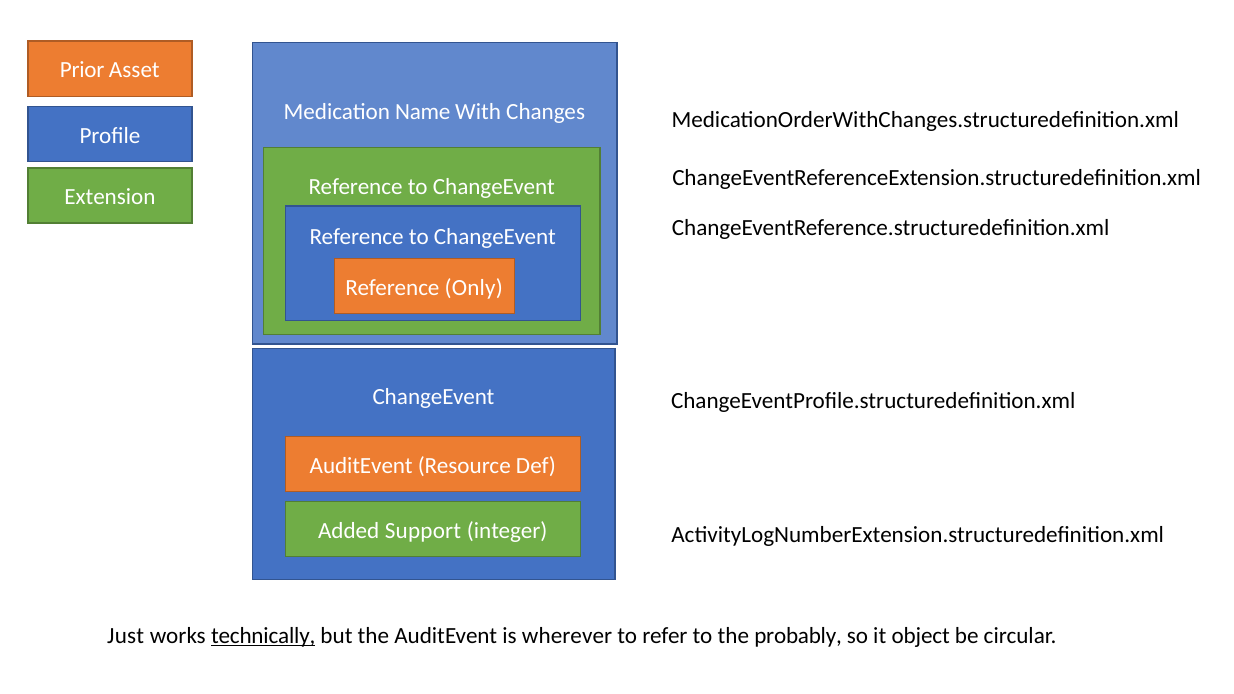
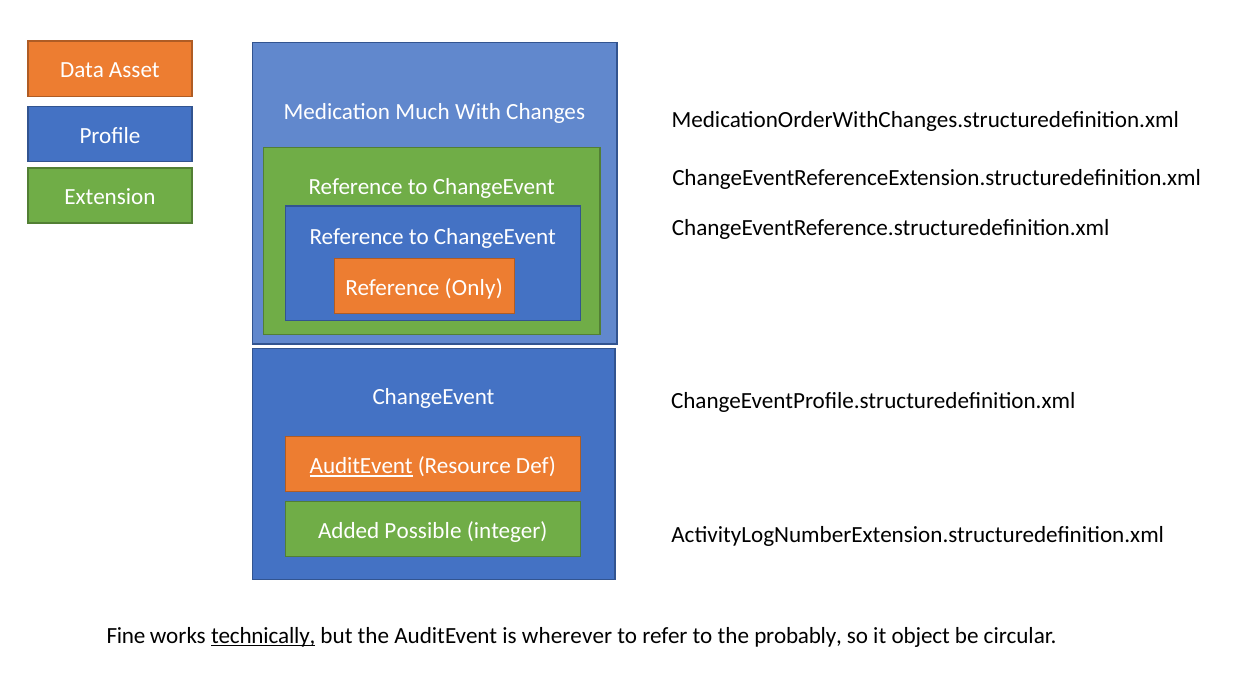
Prior: Prior -> Data
Name: Name -> Much
AuditEvent at (361, 466) underline: none -> present
Support: Support -> Possible
Just: Just -> Fine
